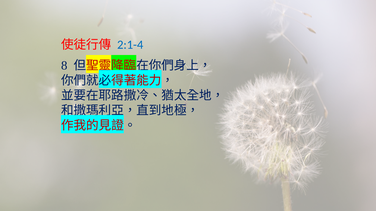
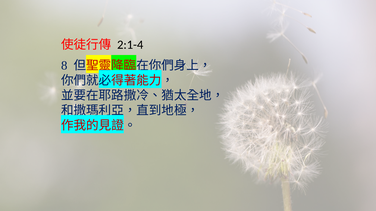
2:1-4 colour: blue -> black
